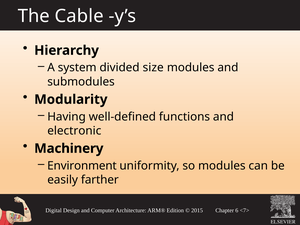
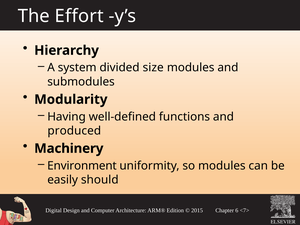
Cable: Cable -> Effort
electronic: electronic -> produced
farther: farther -> should
